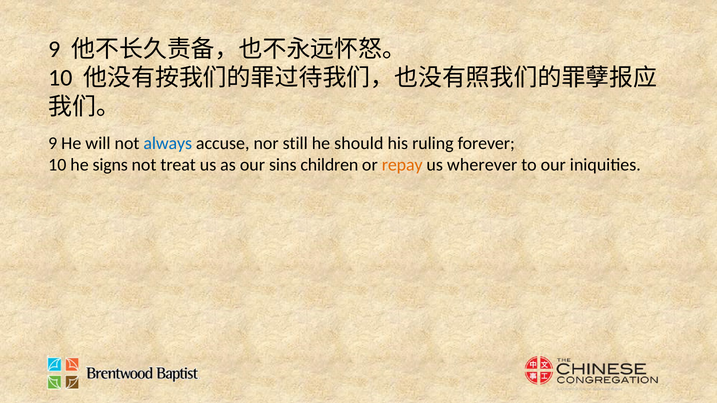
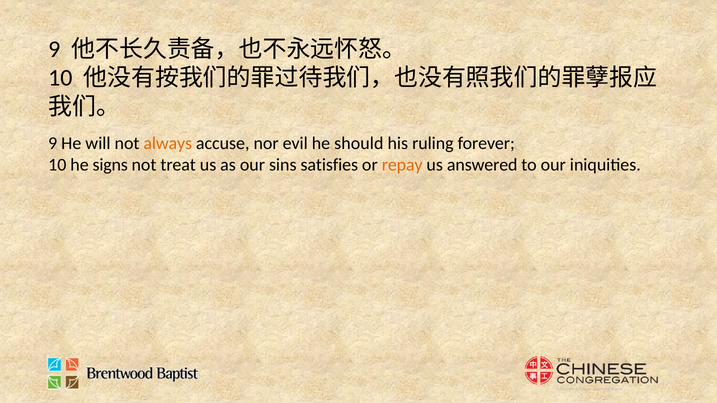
always colour: blue -> orange
still: still -> evil
children: children -> satisfies
wherever: wherever -> answered
